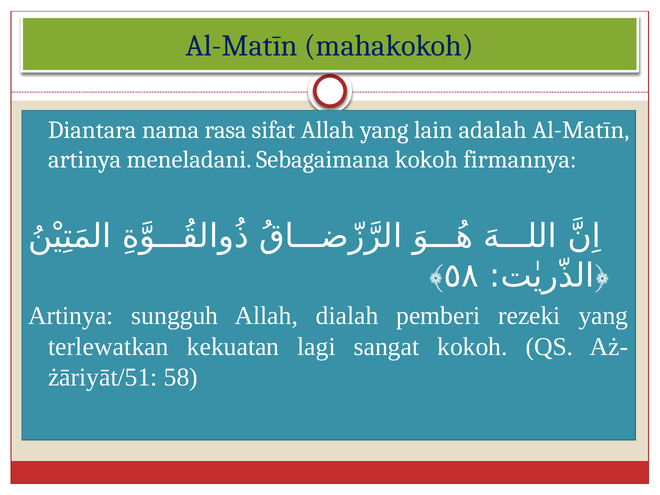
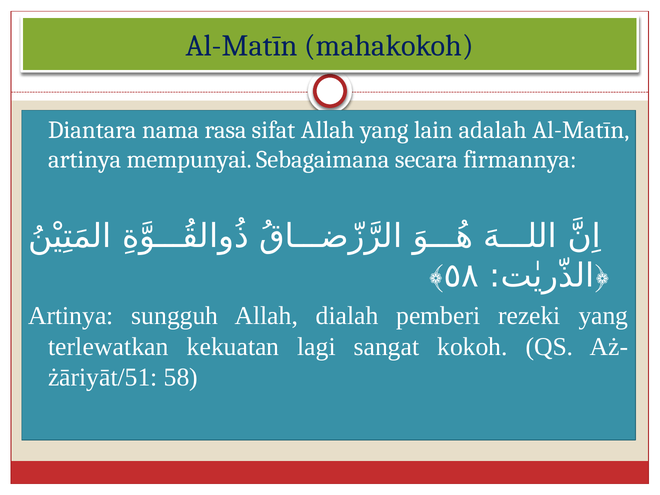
meneladani: meneladani -> mempunyai
Sebagaimana kokoh: kokoh -> secara
